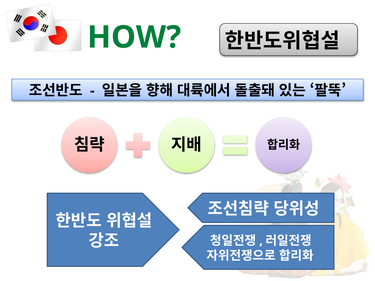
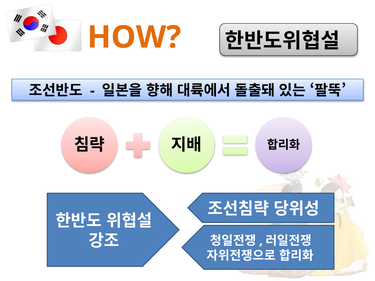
HOW colour: green -> orange
